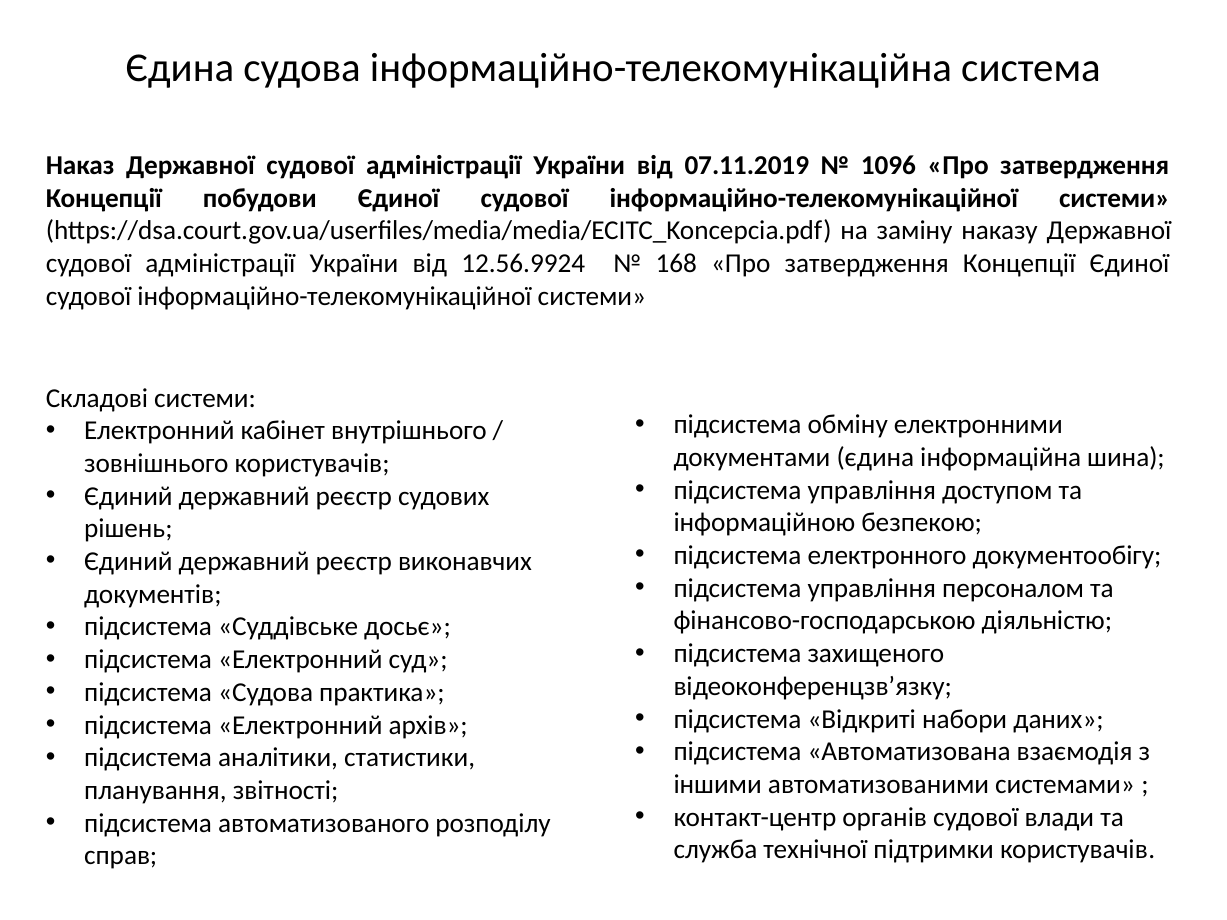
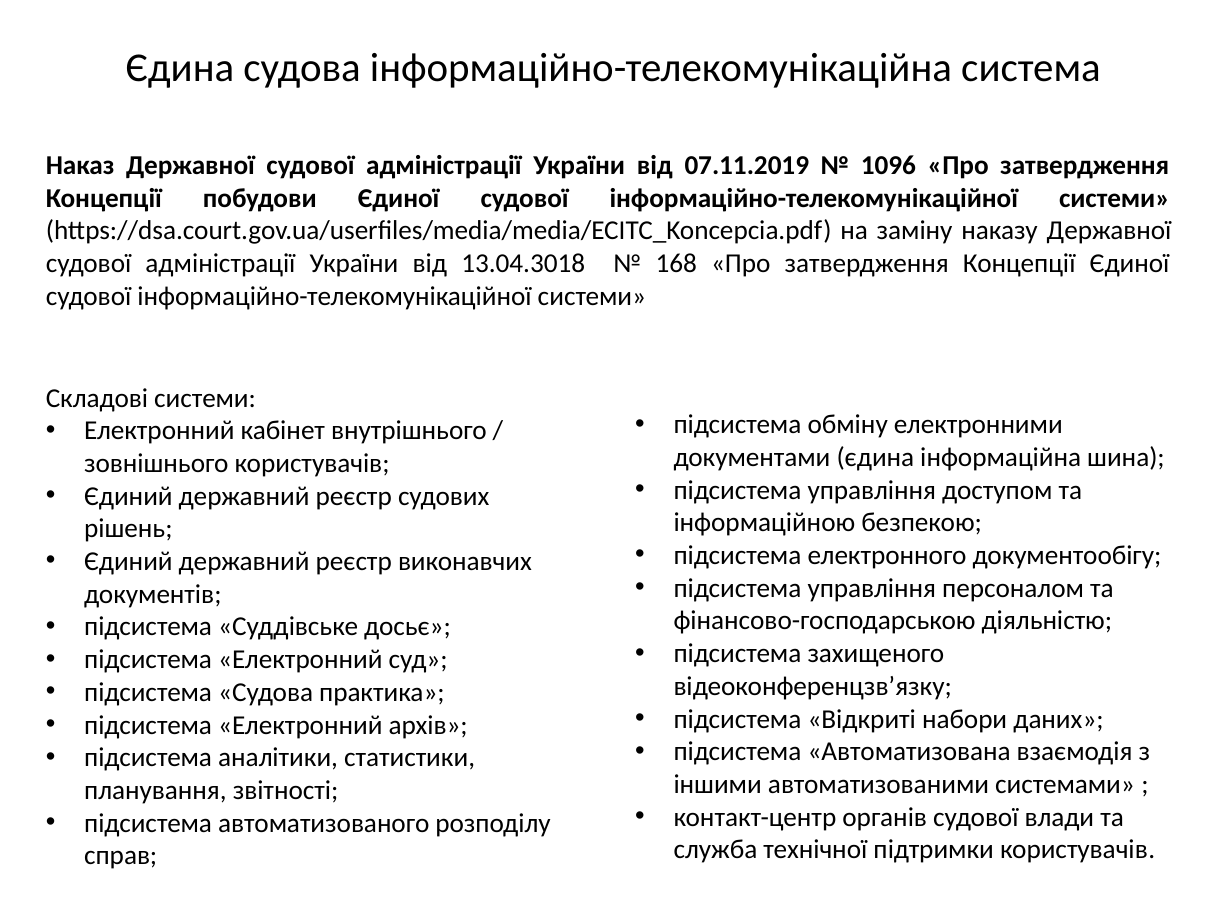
12.56.9924: 12.56.9924 -> 13.04.3018
